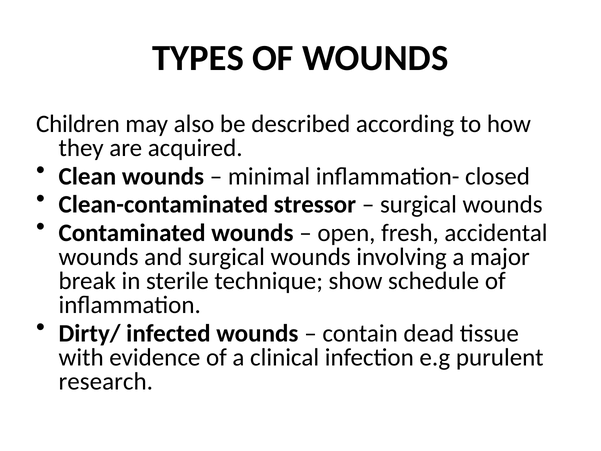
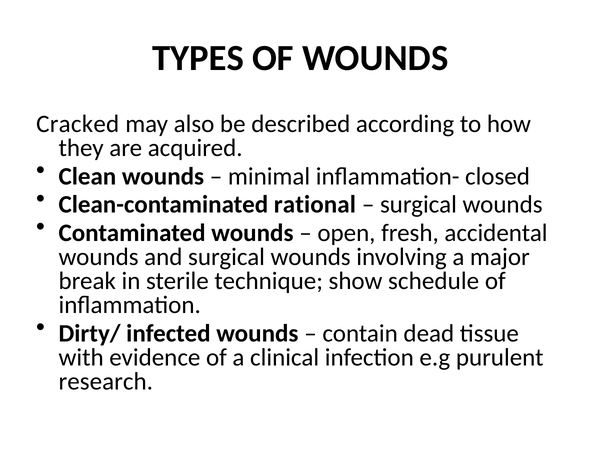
Children: Children -> Cracked
stressor: stressor -> rational
